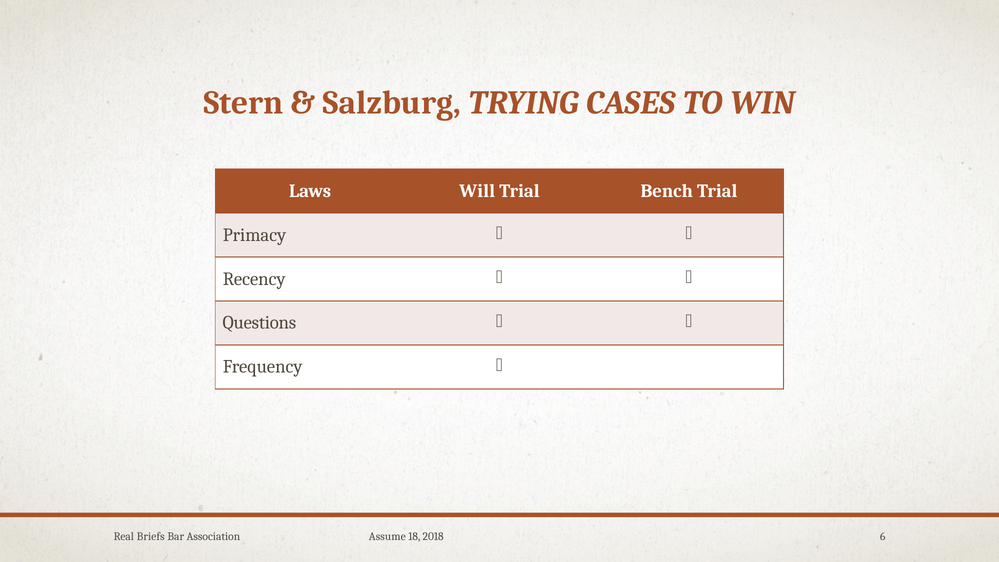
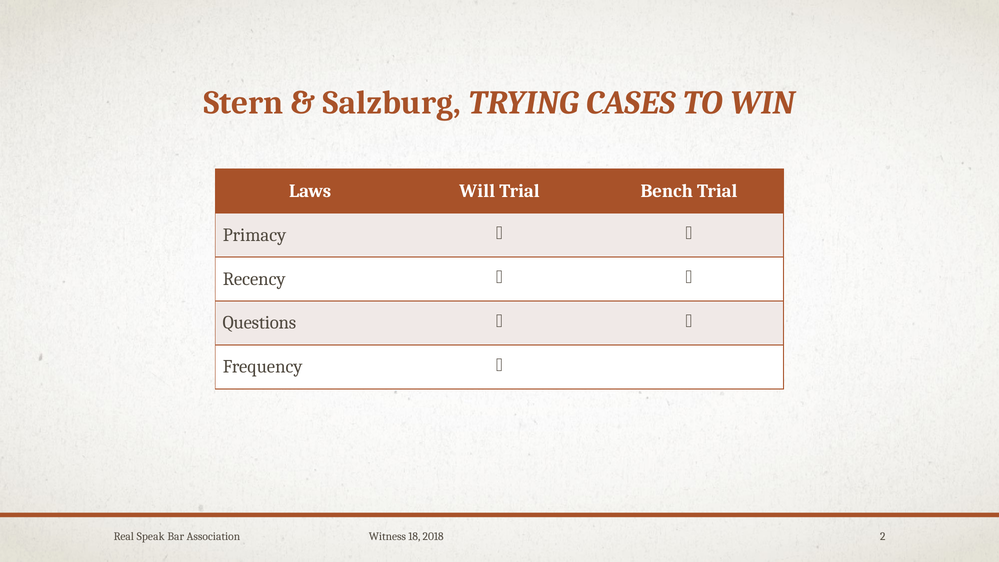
Briefs: Briefs -> Speak
Assume: Assume -> Witness
6: 6 -> 2
